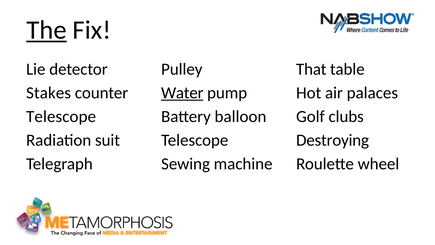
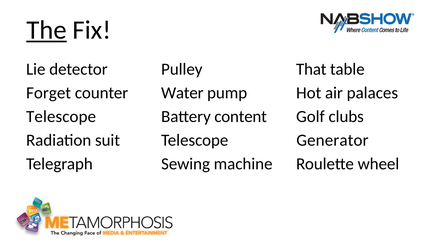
Water underline: present -> none
Stakes: Stakes -> Forget
balloon: balloon -> content
Destroying: Destroying -> Generator
